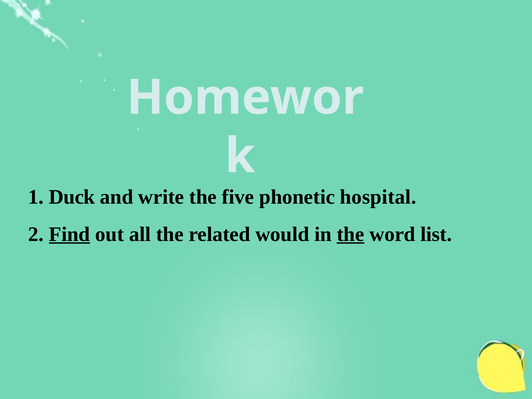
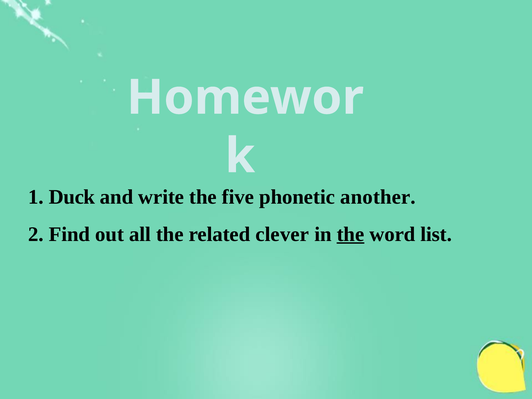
hospital: hospital -> another
Find underline: present -> none
would: would -> clever
